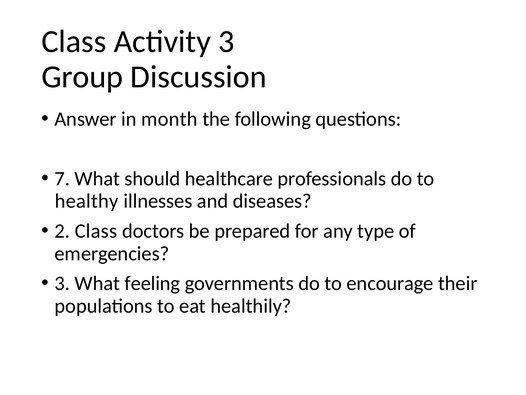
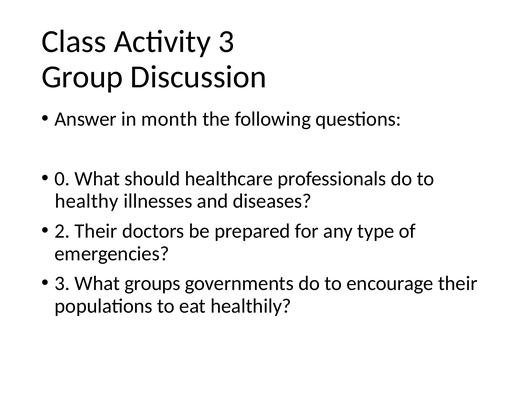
7: 7 -> 0
2 Class: Class -> Their
feeling: feeling -> groups
